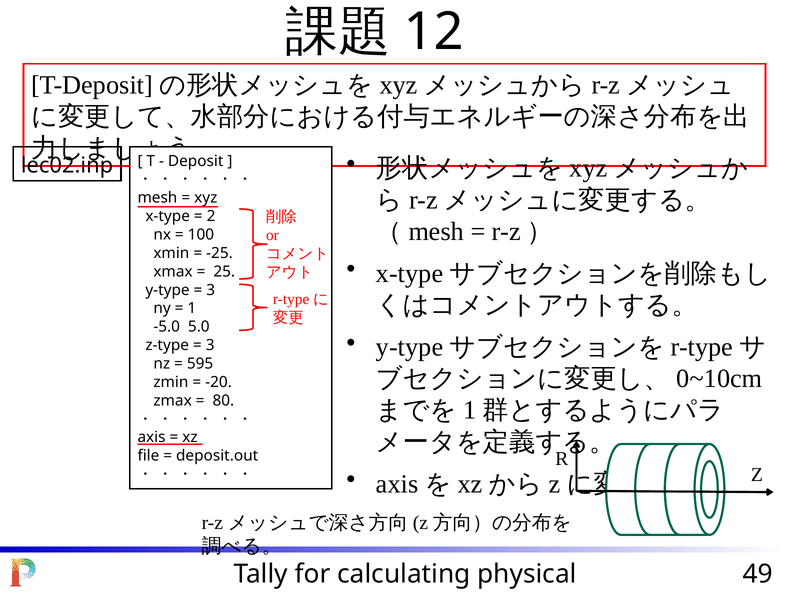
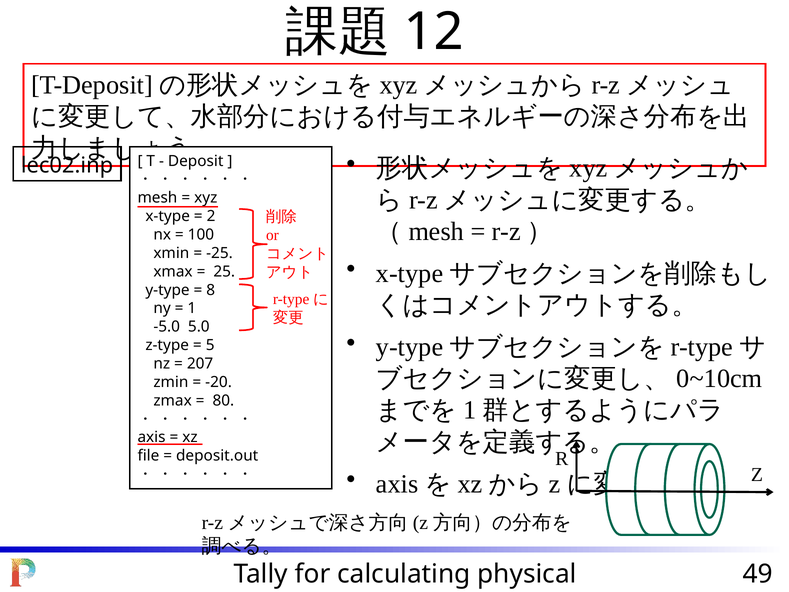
3 at (211, 290): 3 -> 8
3 at (210, 345): 3 -> 5
595: 595 -> 207
